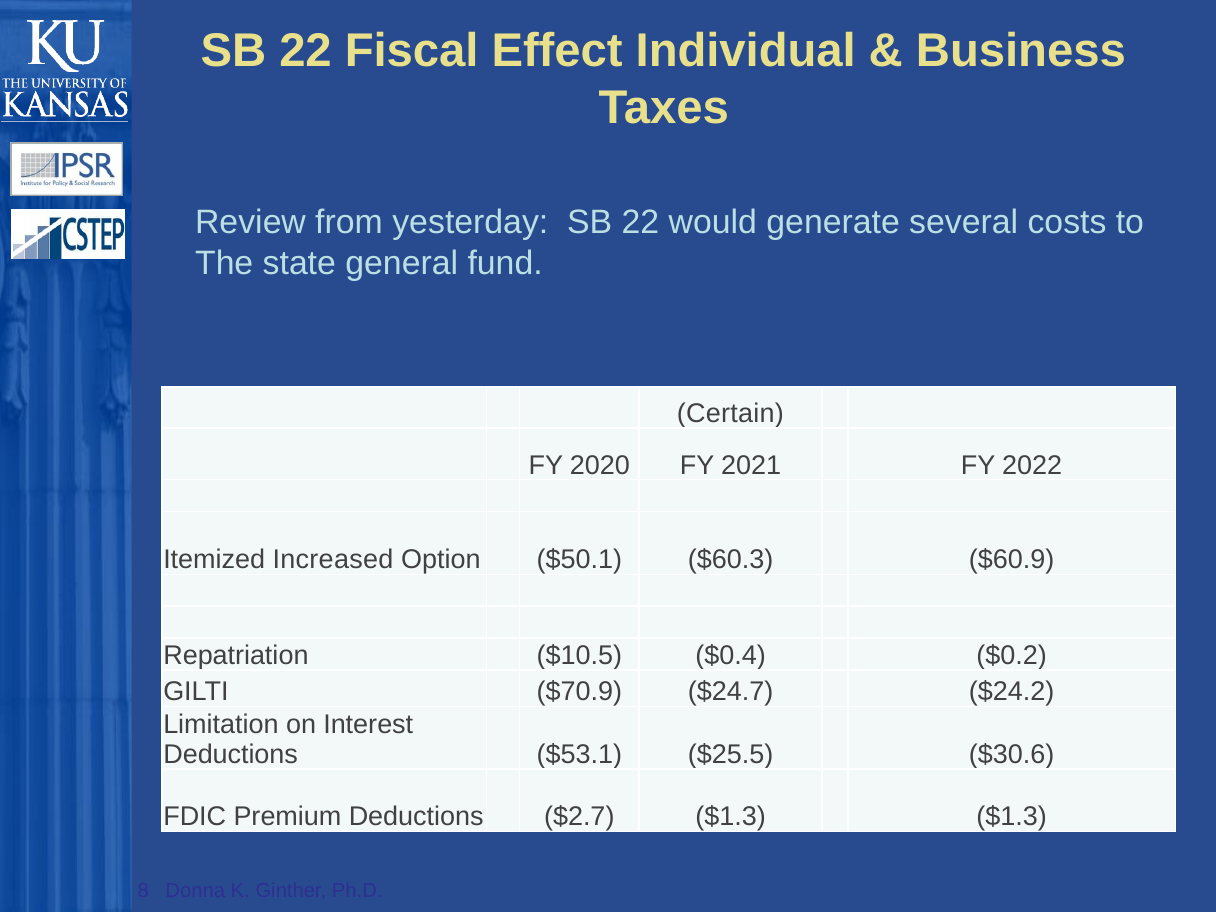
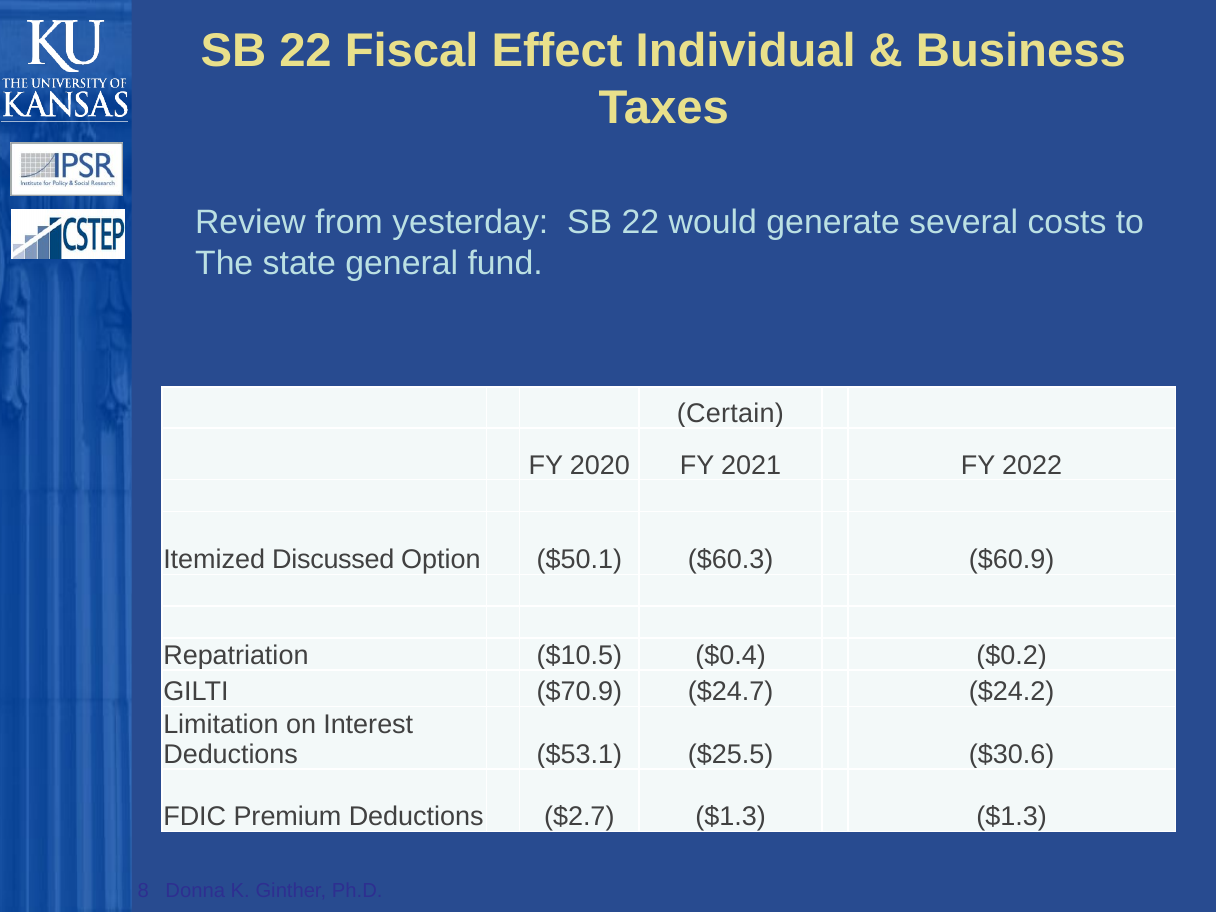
Increased: Increased -> Discussed
